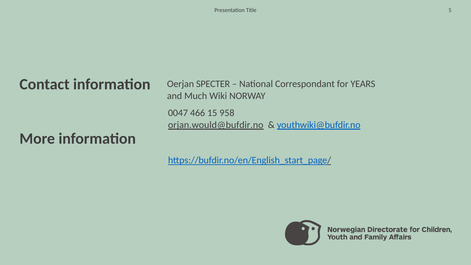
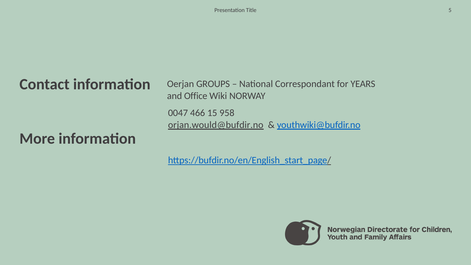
SPECTER: SPECTER -> GROUPS
Much: Much -> Office
